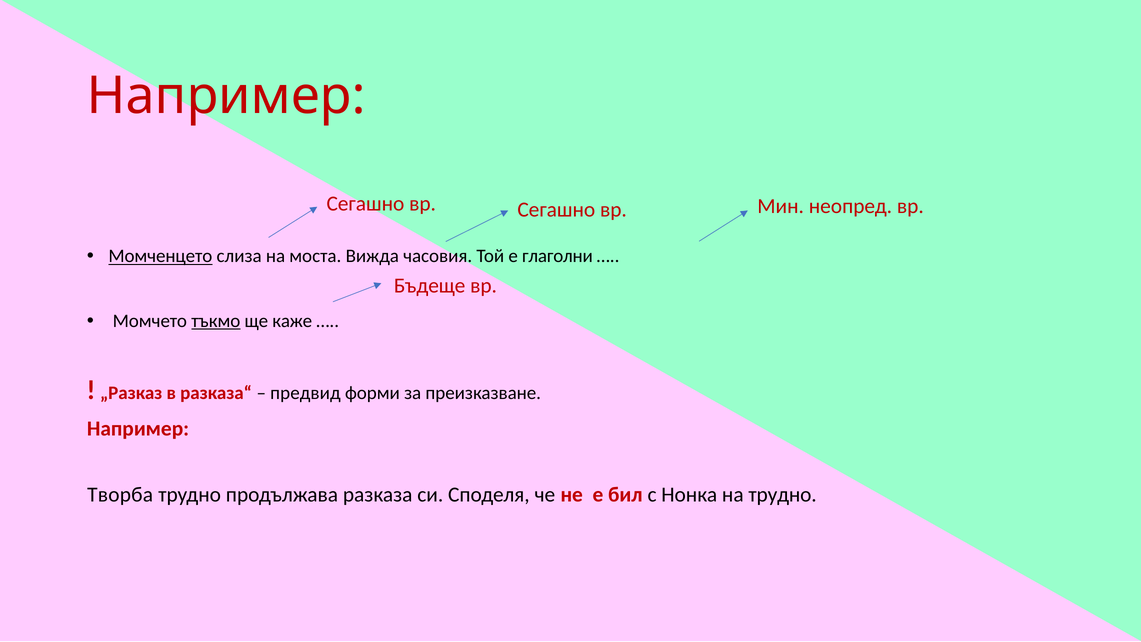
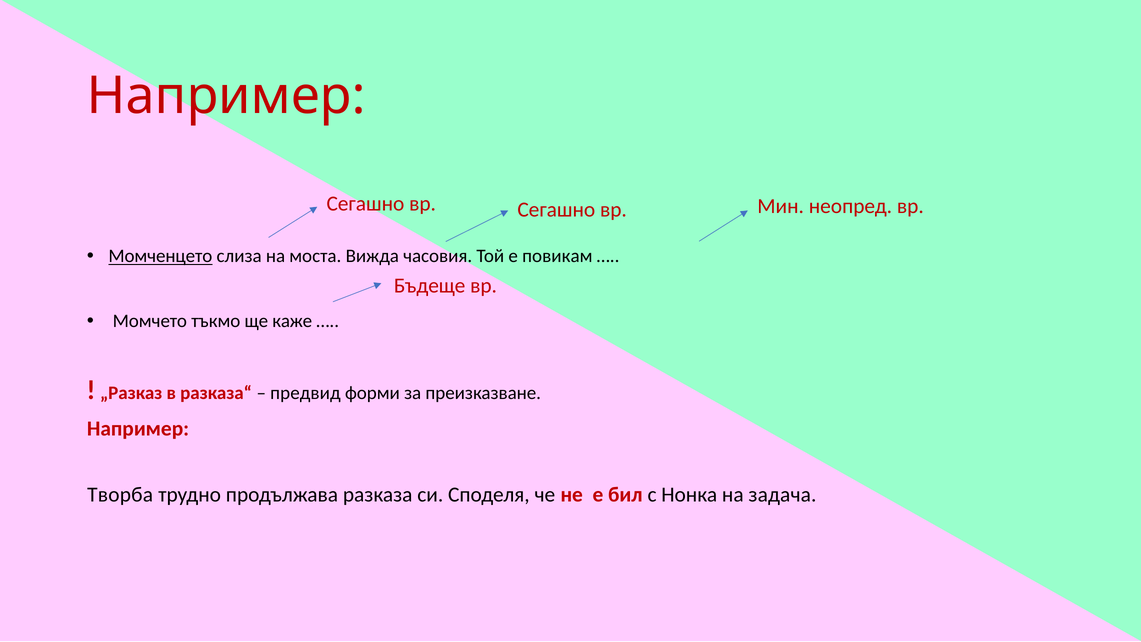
глаголни: глаголни -> повикам
тъкмо underline: present -> none
на трудно: трудно -> задача
